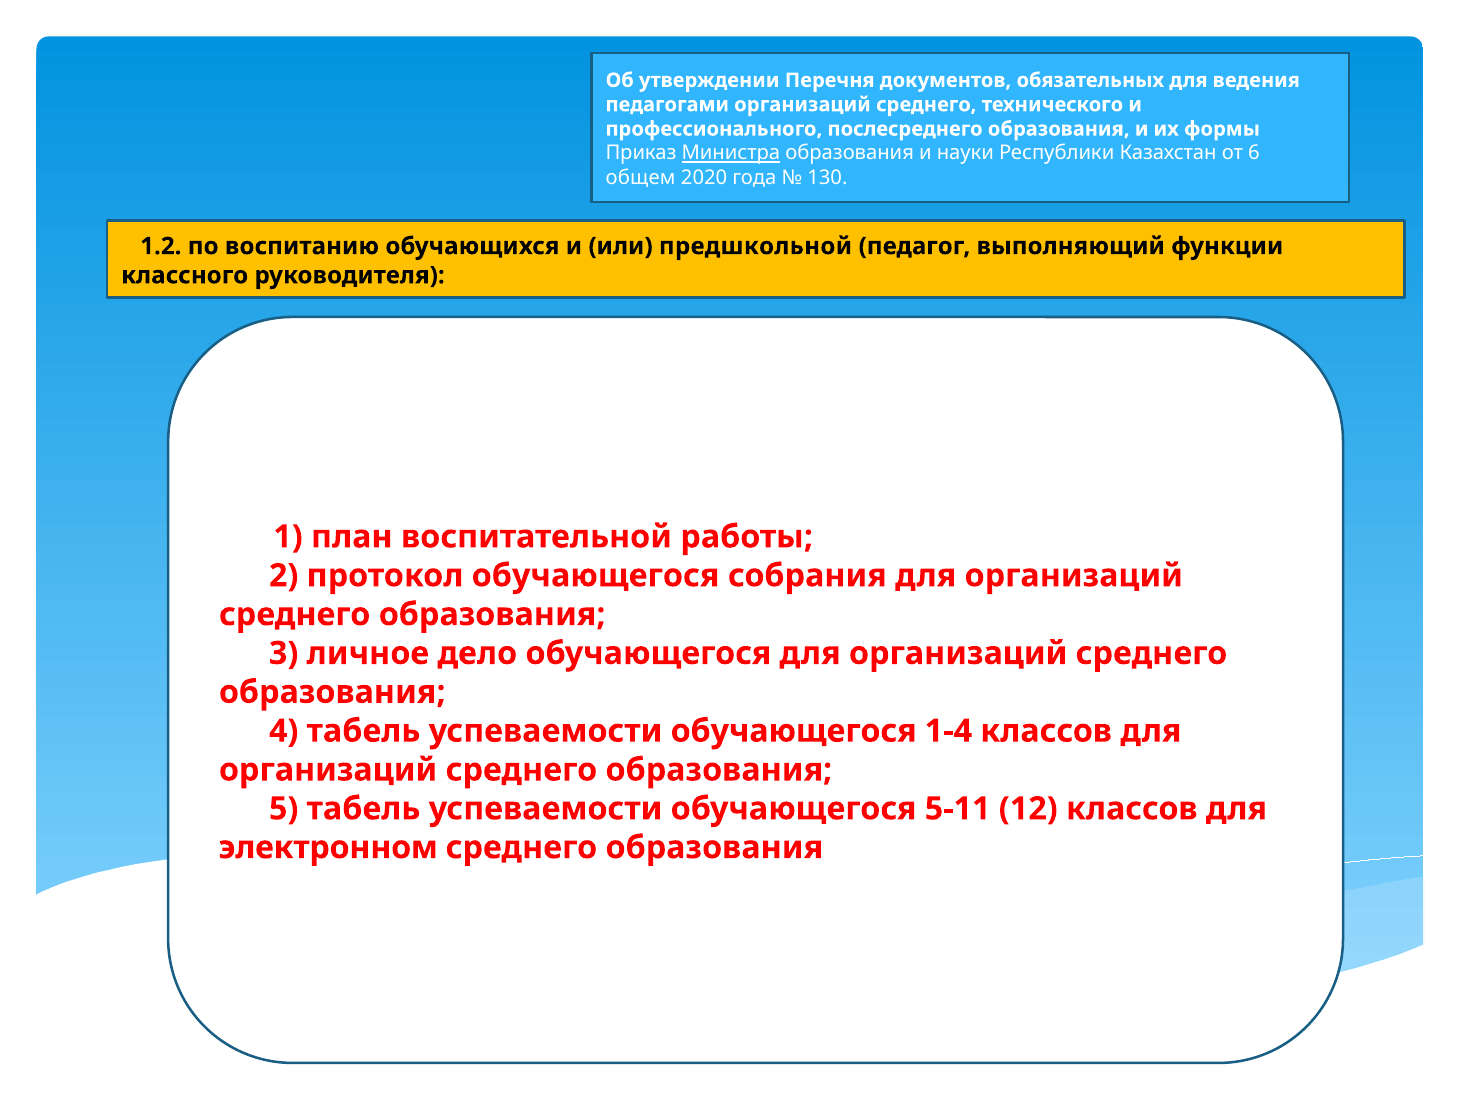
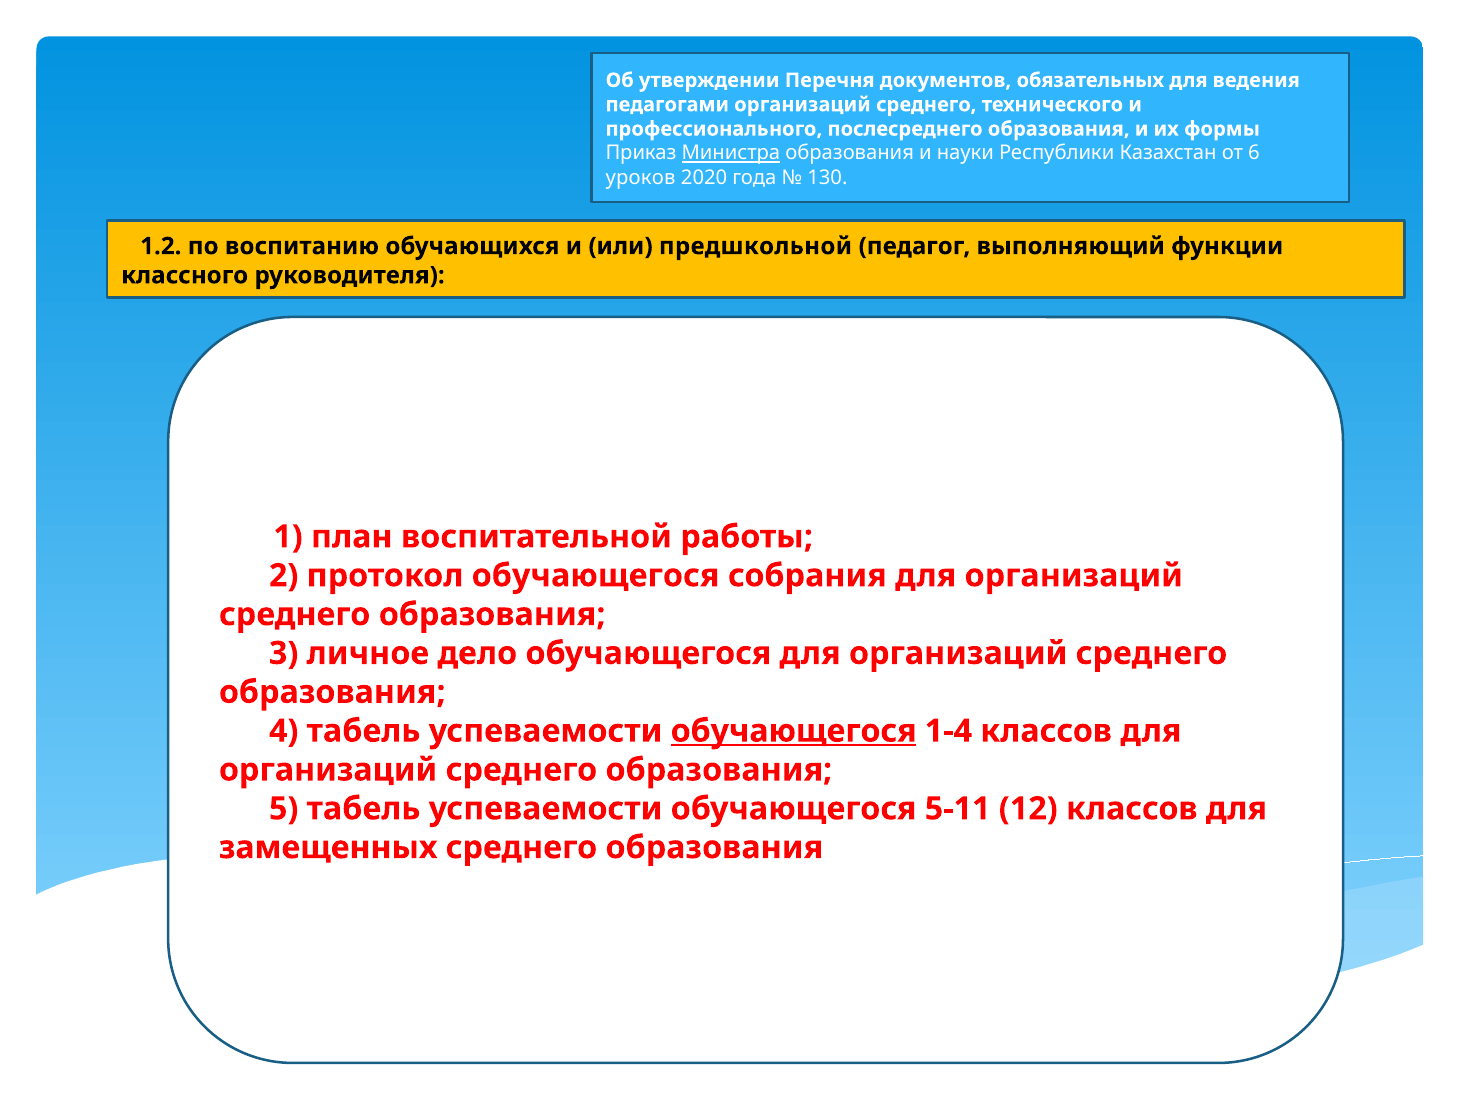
общем: общем -> уроков
обучающегося at (794, 731) underline: none -> present
электронном: электронном -> замещенных
